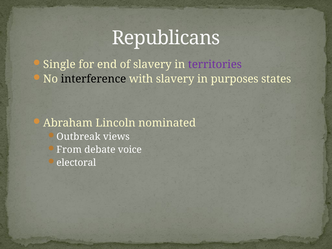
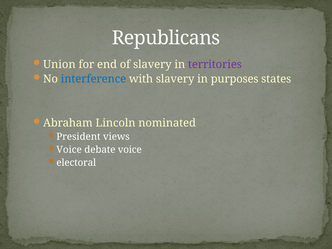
Single: Single -> Union
interference colour: black -> blue
Outbreak: Outbreak -> President
From at (69, 150): From -> Voice
